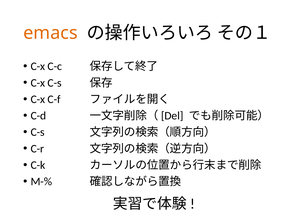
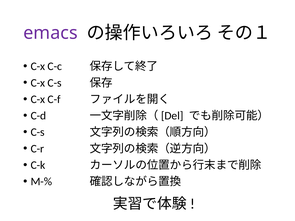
emacs colour: orange -> purple
